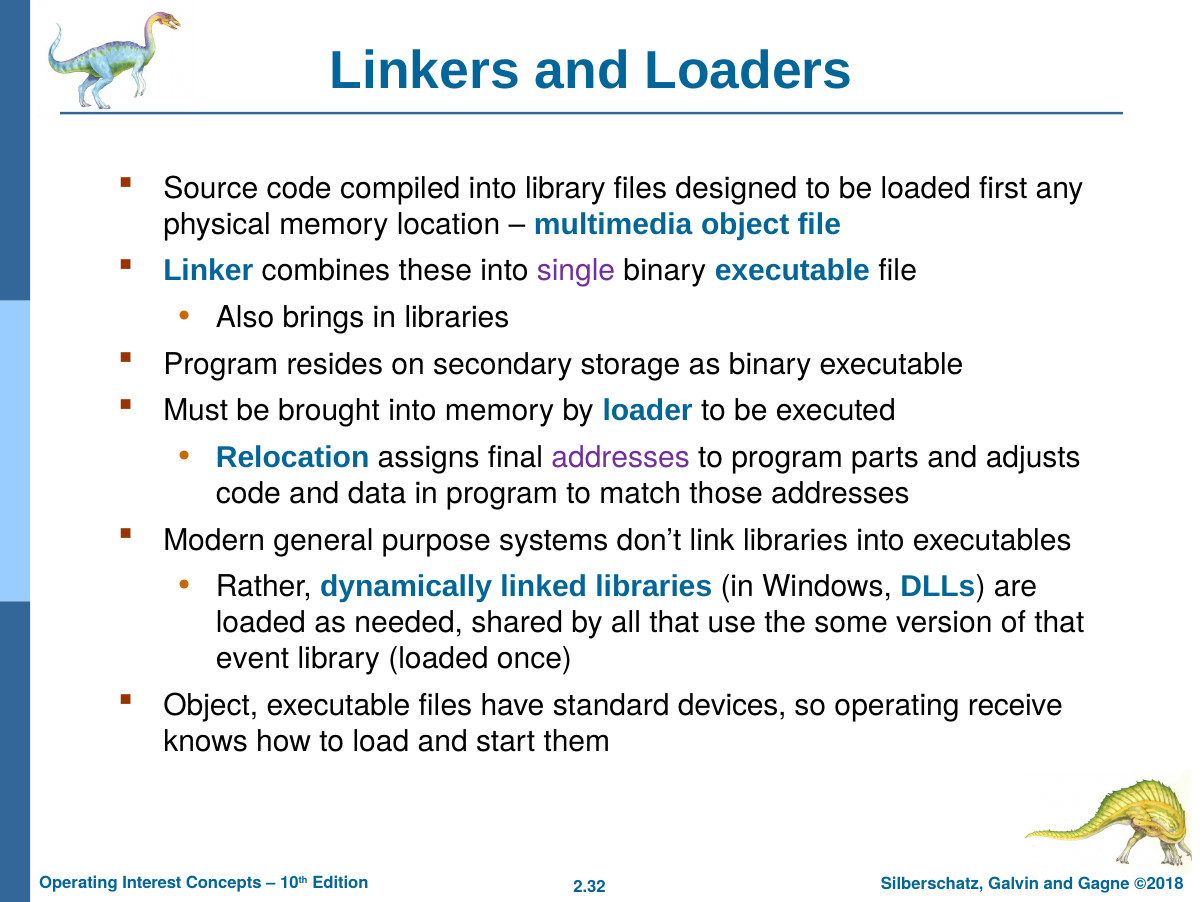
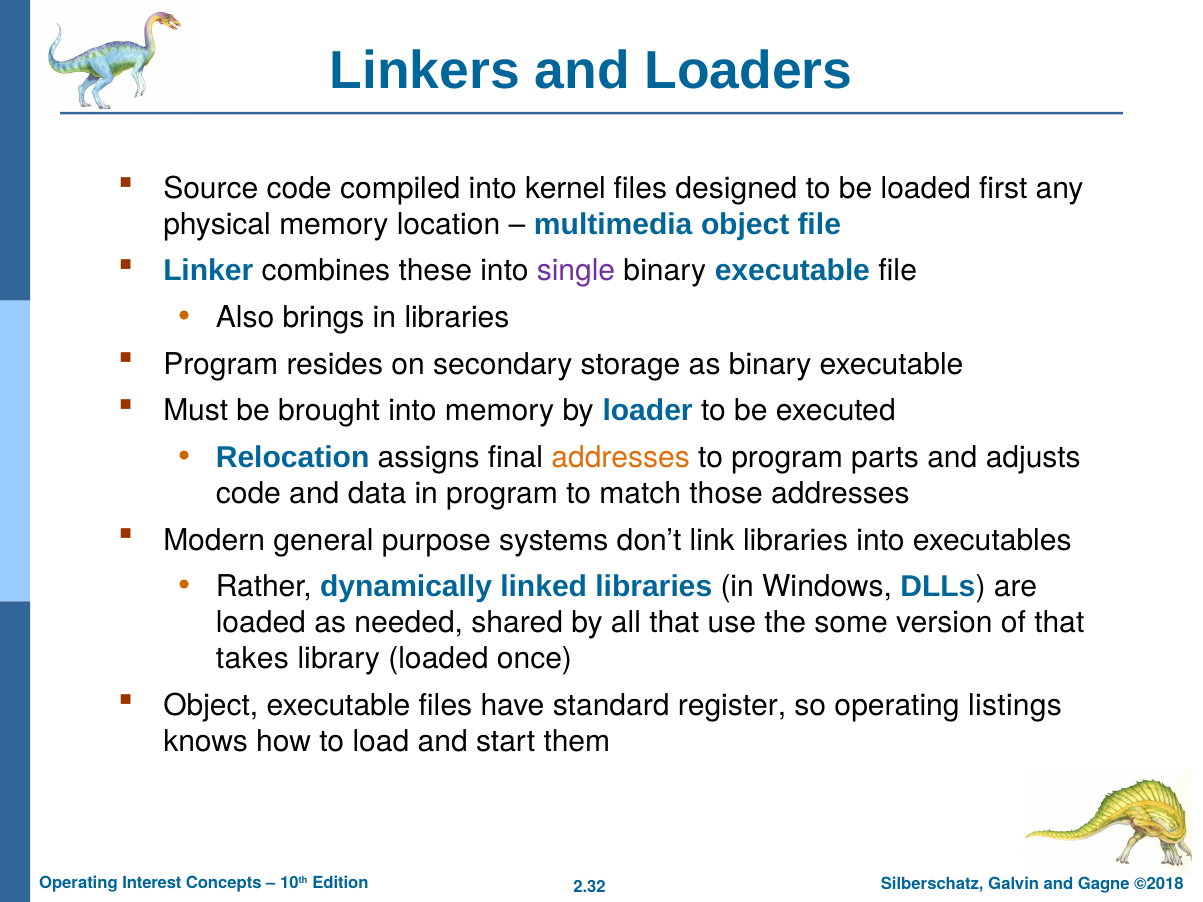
into library: library -> kernel
addresses at (621, 458) colour: purple -> orange
event: event -> takes
devices: devices -> register
receive: receive -> listings
